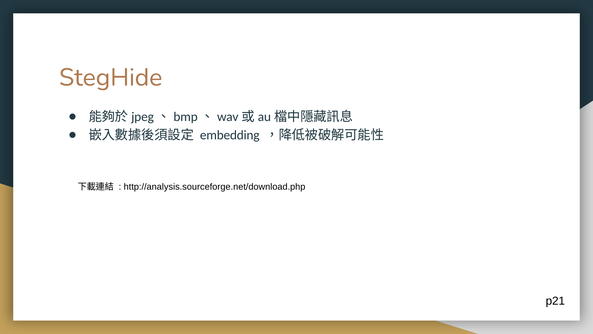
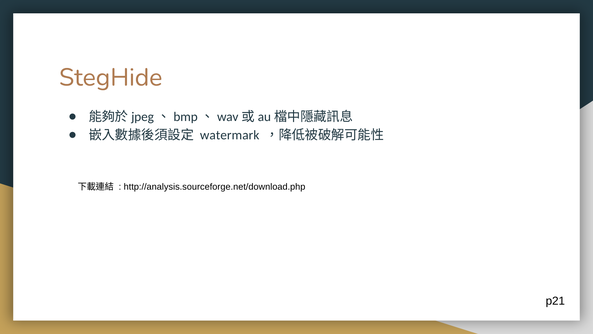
embedding: embedding -> watermark
